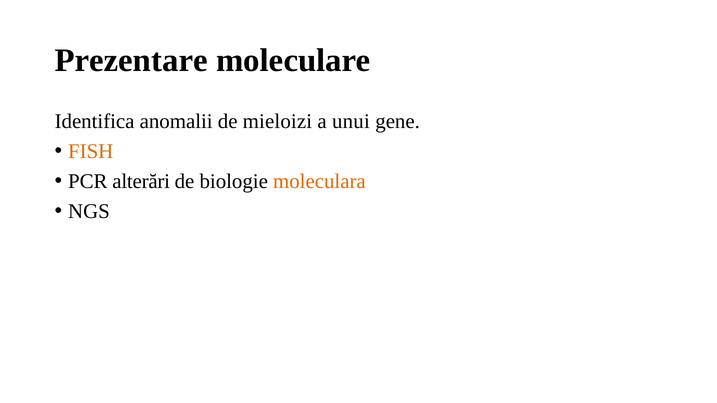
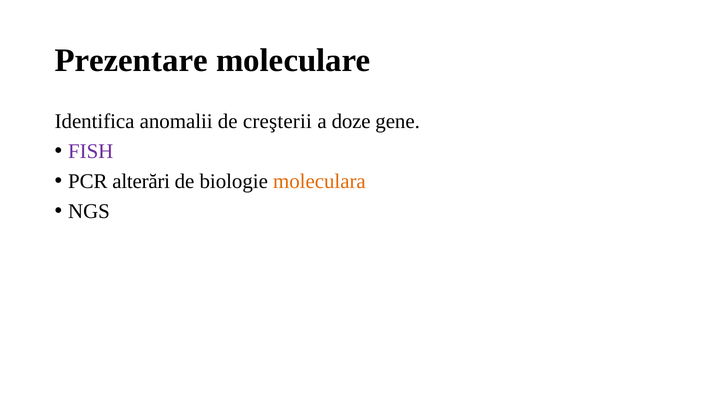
mieloizi: mieloizi -> creşterii
unui: unui -> doze
FISH colour: orange -> purple
